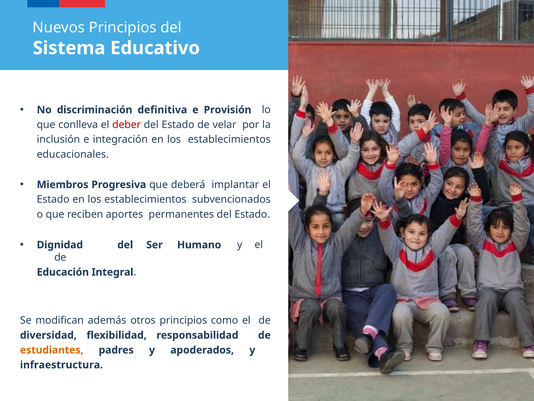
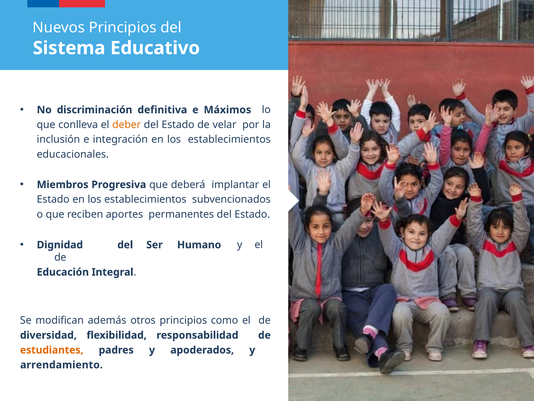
Provisión: Provisión -> Máximos
deber colour: red -> orange
infraestructura: infraestructura -> arrendamiento
